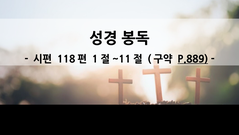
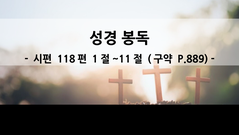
P.889 underline: present -> none
